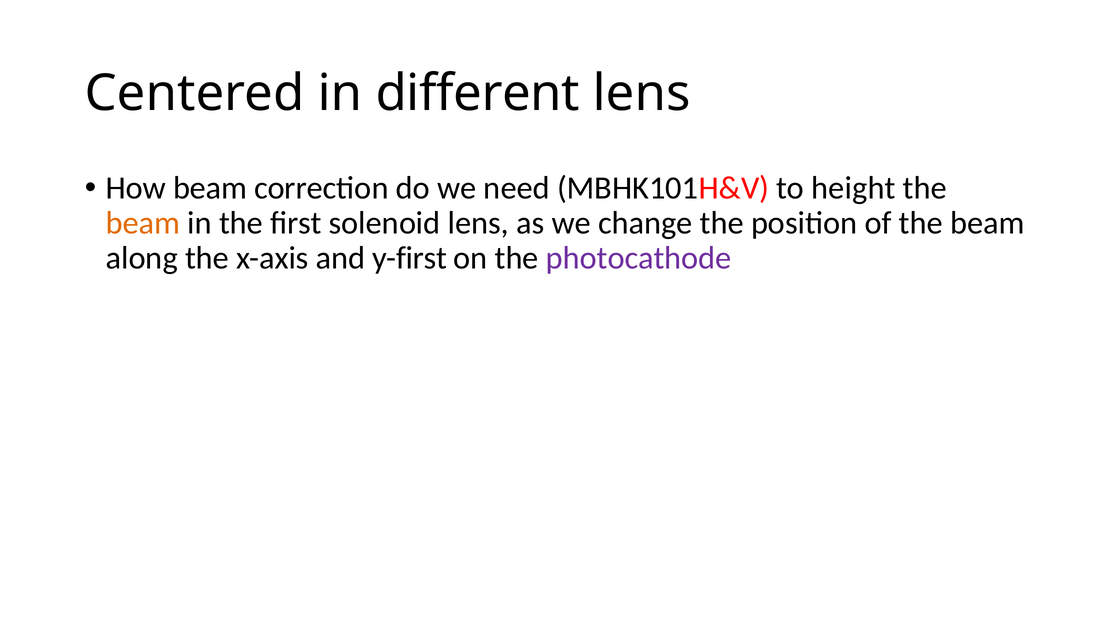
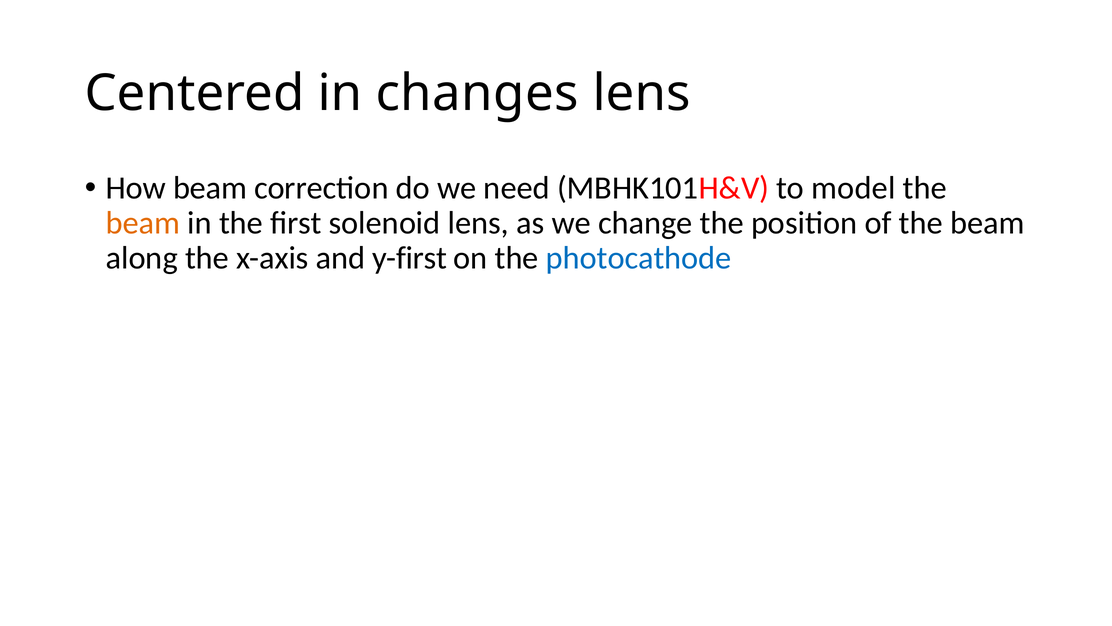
different: different -> changes
height: height -> model
photocathode colour: purple -> blue
